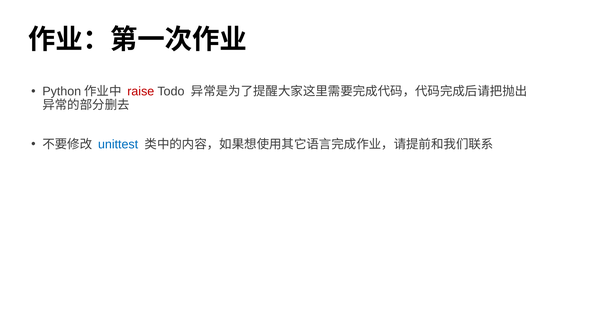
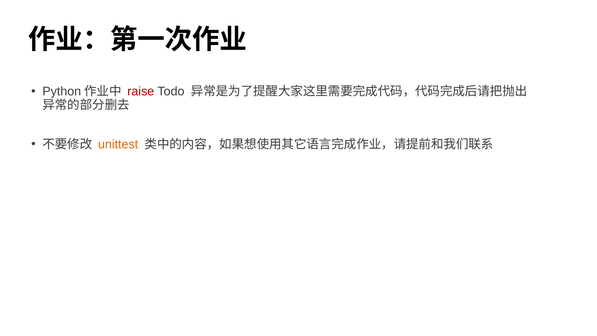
unittest colour: blue -> orange
